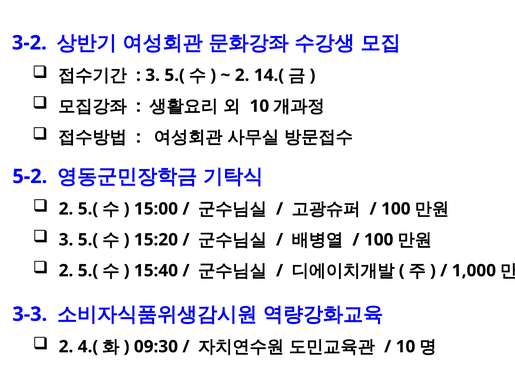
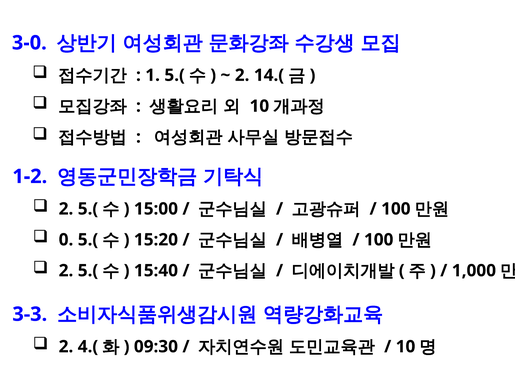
3-2: 3-2 -> 3-0
3 at (153, 75): 3 -> 1
5-2: 5-2 -> 1-2
3 at (66, 240): 3 -> 0
